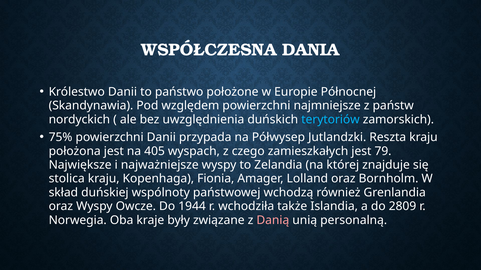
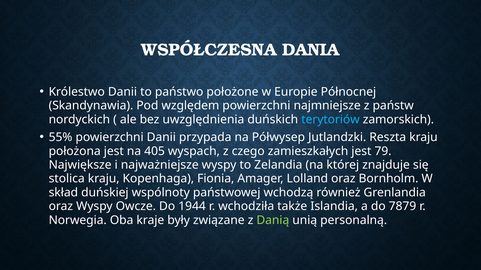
75%: 75% -> 55%
2809: 2809 -> 7879
Danią colour: pink -> light green
